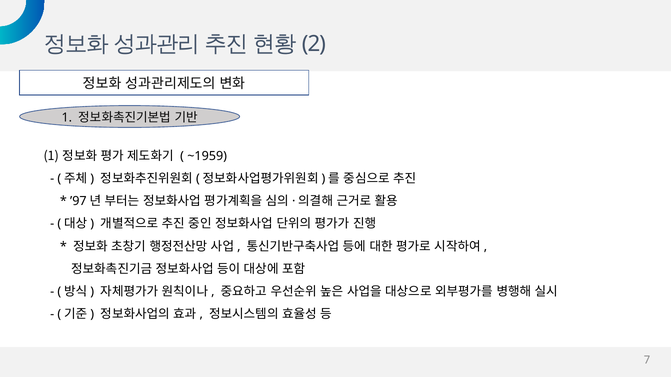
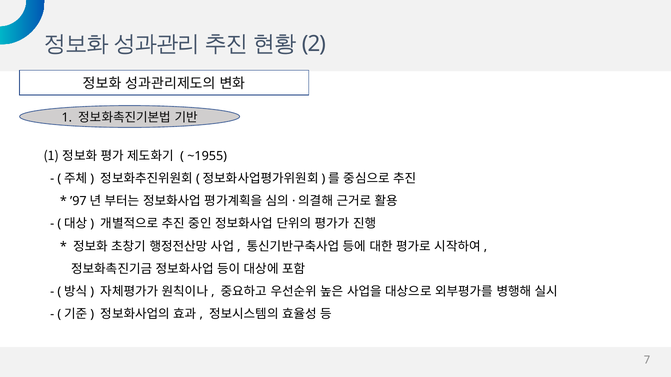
~1959: ~1959 -> ~1955
